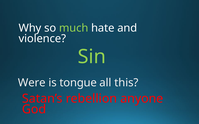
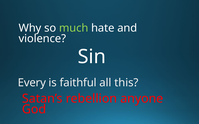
Sin colour: light green -> white
Were: Were -> Every
tongue: tongue -> faithful
